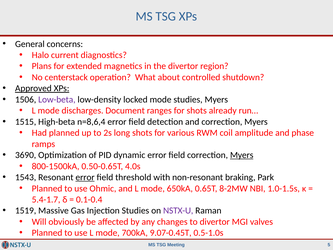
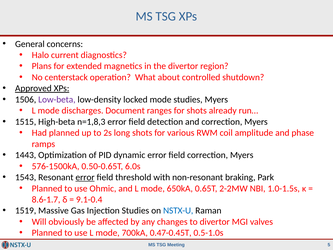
n=8,6,4: n=8,6,4 -> n=1,8,3
3690: 3690 -> 1443
Myers at (242, 155) underline: present -> none
800-1500kA: 800-1500kA -> 576-1500kA
4.0s: 4.0s -> 6.0s
8-2MW: 8-2MW -> 2-2MW
5.4-1.7: 5.4-1.7 -> 8.6-1.7
0.1-0.4: 0.1-0.4 -> 9.1-0.4
NSTX-U colour: purple -> blue
9.07-0.45T: 9.07-0.45T -> 0.47-0.45T
